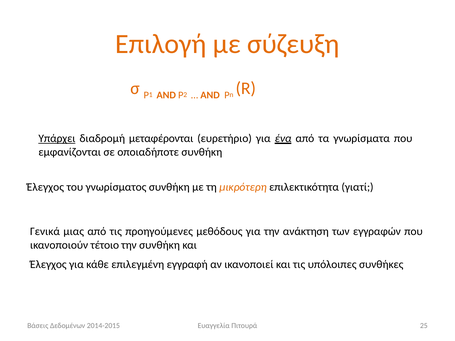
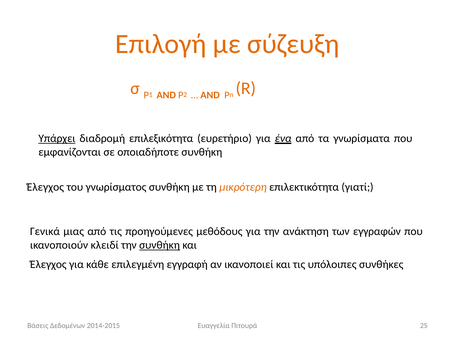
μεταφέρονται: μεταφέρονται -> επιλεξικότητα
τέτοιο: τέτοιο -> κλειδί
συνθήκη at (160, 245) underline: none -> present
